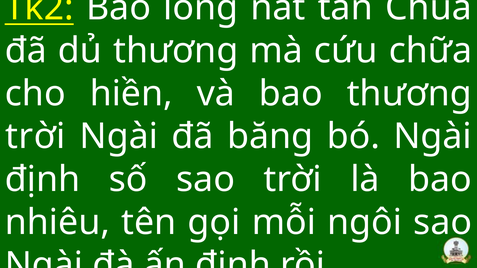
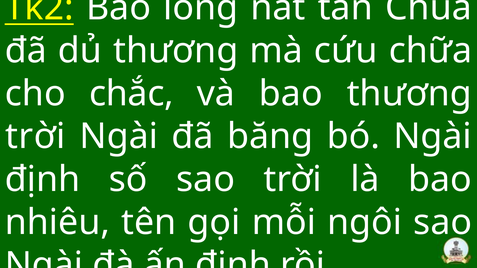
hiền: hiền -> chắc
